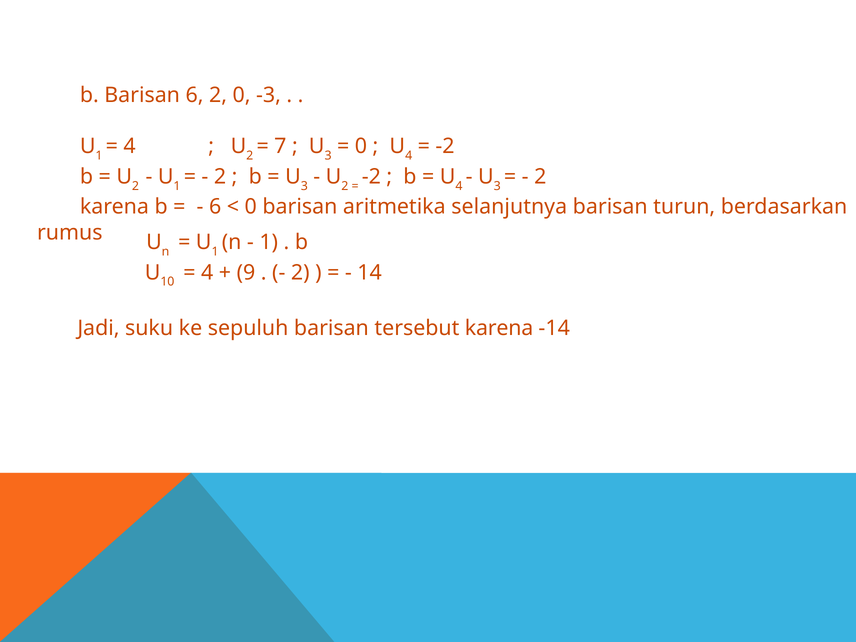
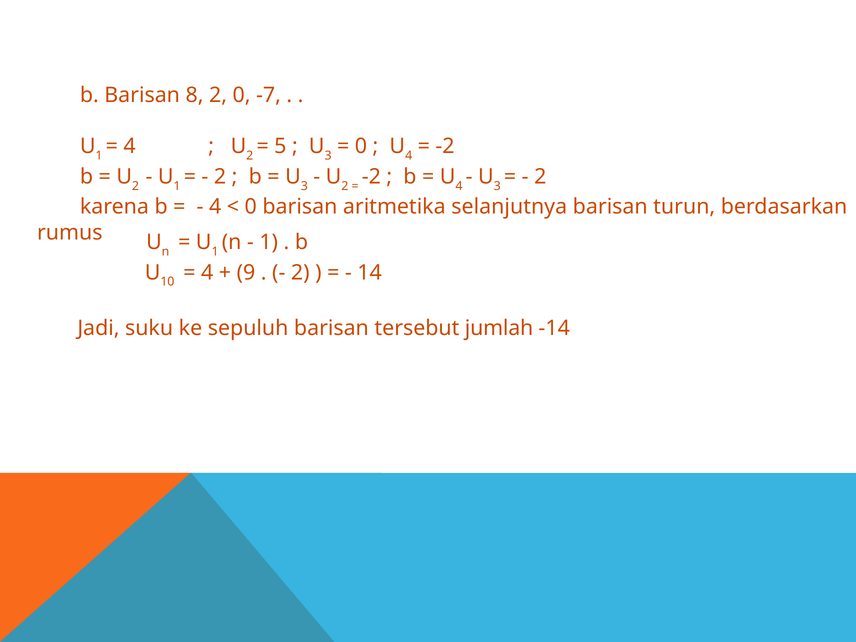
Barisan 6: 6 -> 8
-3: -3 -> -7
7: 7 -> 5
6 at (215, 207): 6 -> 4
tersebut karena: karena -> jumlah
